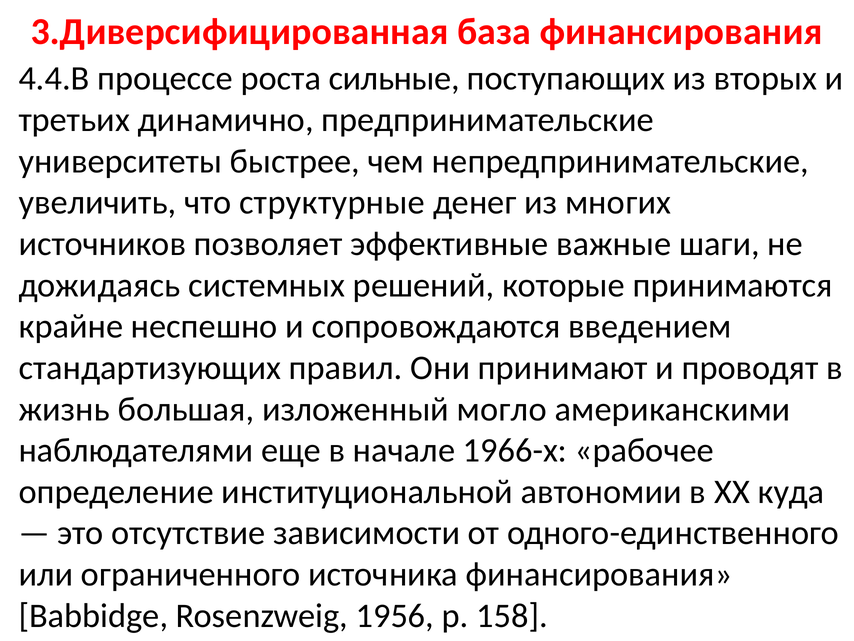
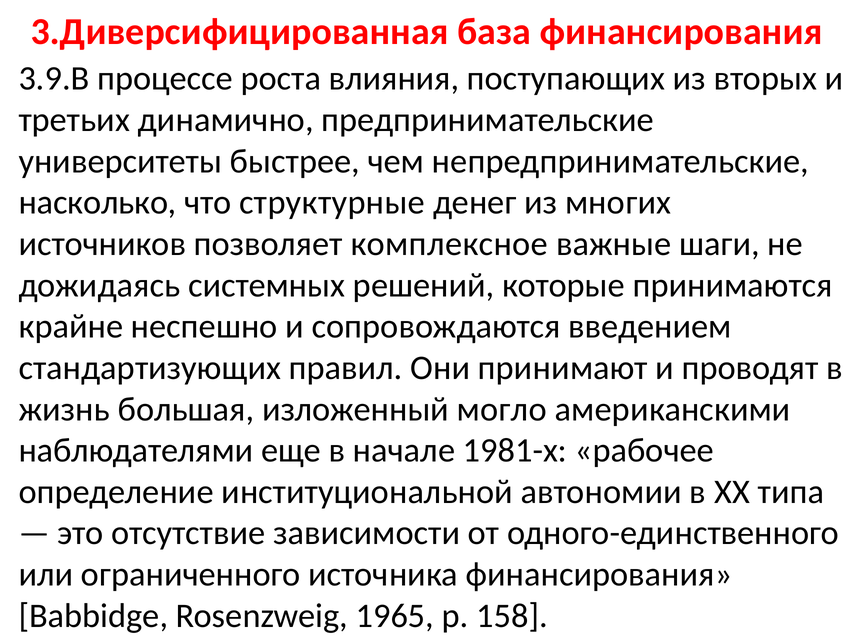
4.4.В: 4.4.В -> 3.9.В
сильные: сильные -> влияния
увеличить: увеличить -> насколько
эффективные: эффективные -> комплексное
1966-х: 1966-х -> 1981-х
куда: куда -> типа
1956: 1956 -> 1965
